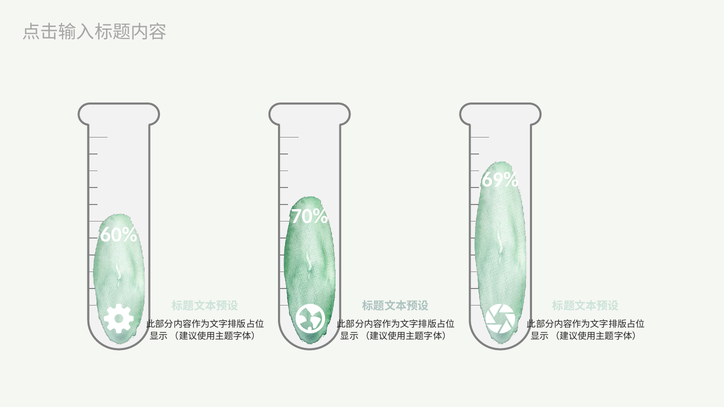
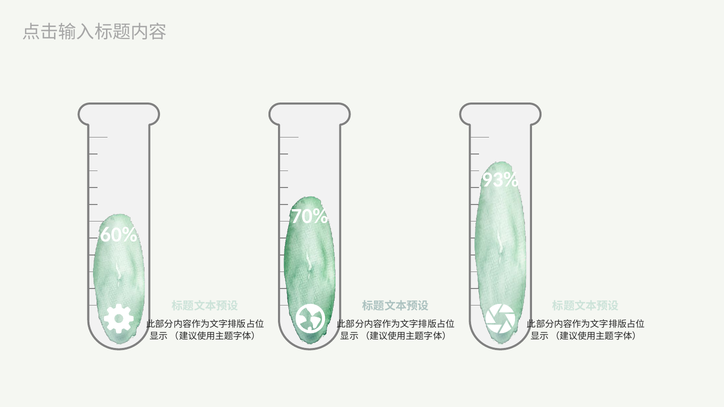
69%: 69% -> 93%
